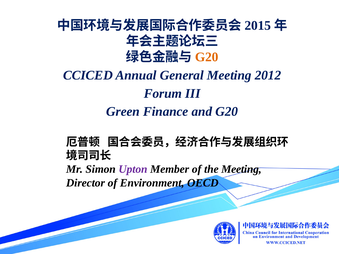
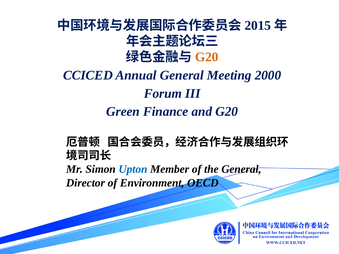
2012: 2012 -> 2000
Upton colour: purple -> blue
the Meeting: Meeting -> General
